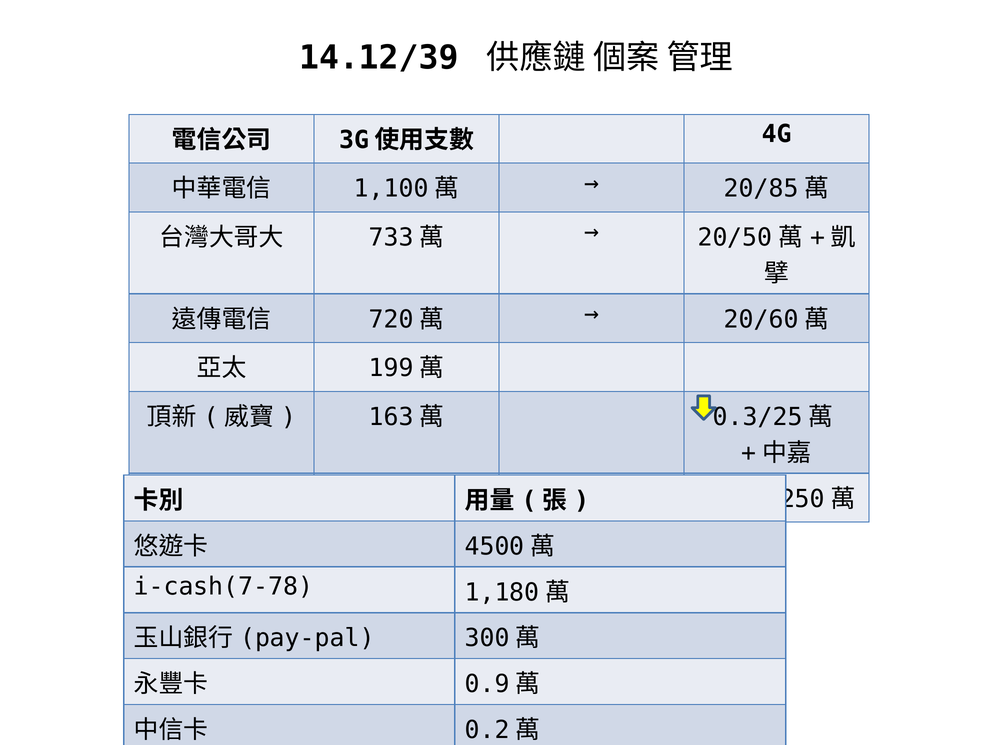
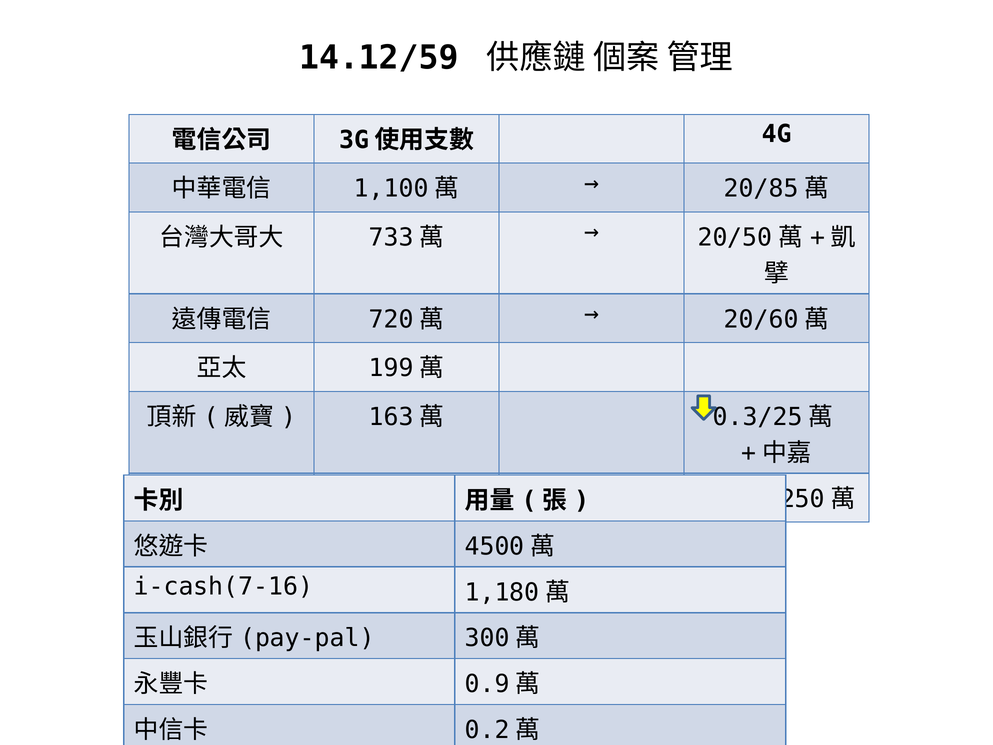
14.12/39: 14.12/39 -> 14.12/59
i-cash(7-78: i-cash(7-78 -> i-cash(7-16
